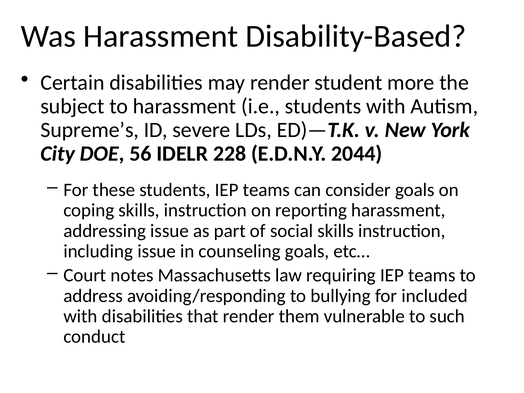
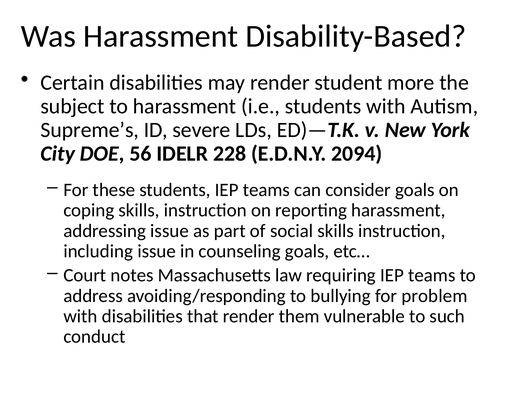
2044: 2044 -> 2094
included: included -> problem
